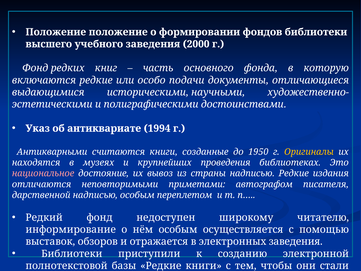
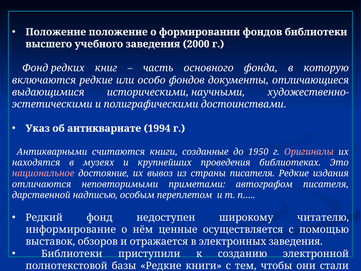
особо подачи: подачи -> фондов
Оригиналы colour: yellow -> pink
страны надписью: надписью -> писателя
нём особым: особым -> ценные
